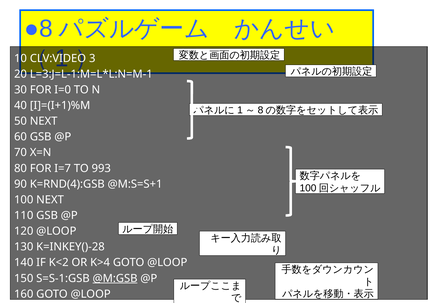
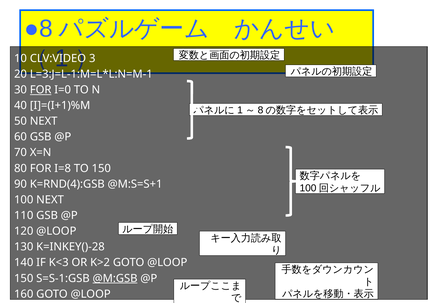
FOR at (41, 90) underline: none -> present
I=7: I=7 -> I=8
TO 993: 993 -> 150
K<2: K<2 -> K<3
K>4: K>4 -> K>2
